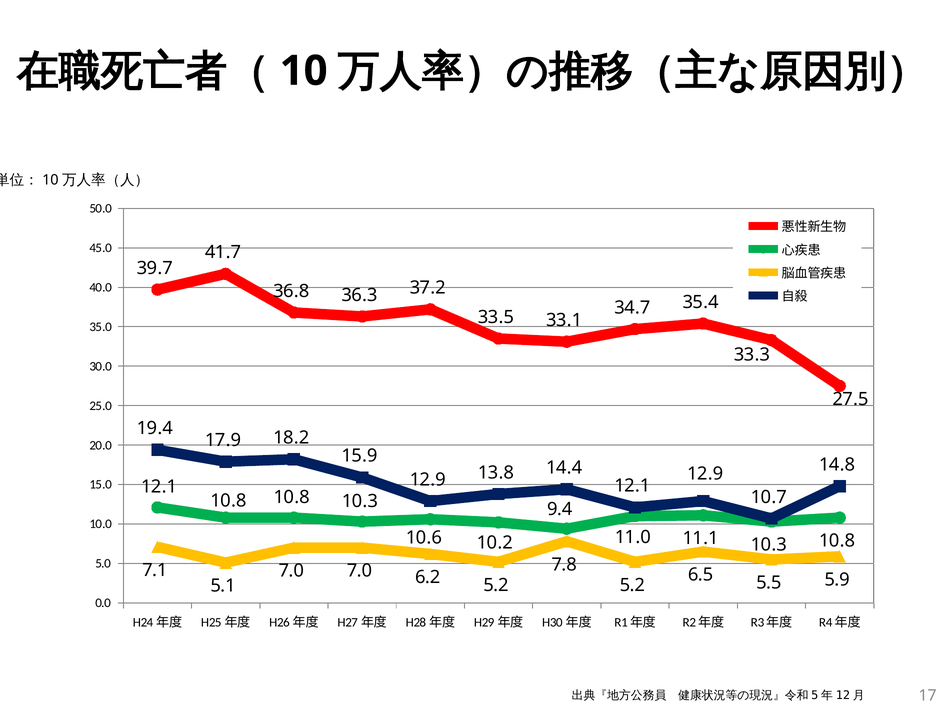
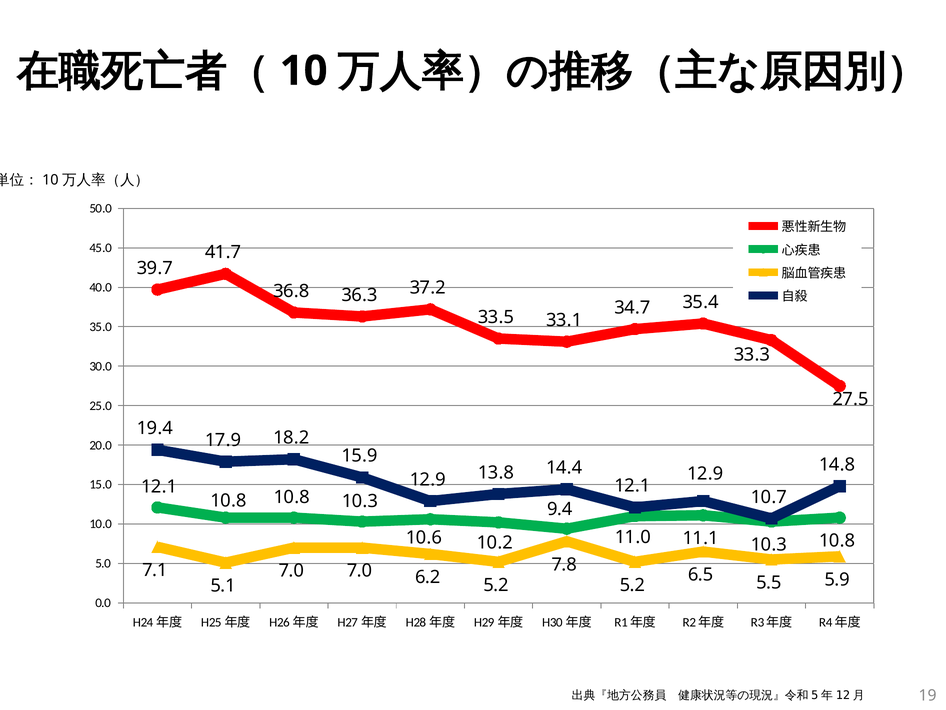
17: 17 -> 19
